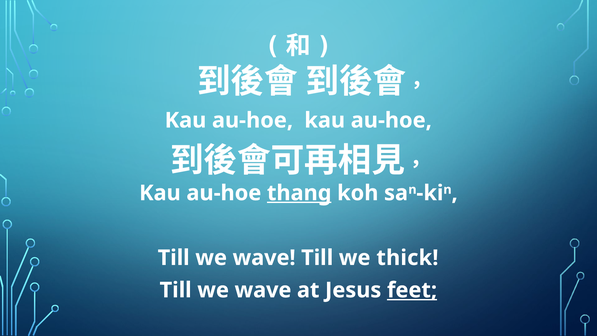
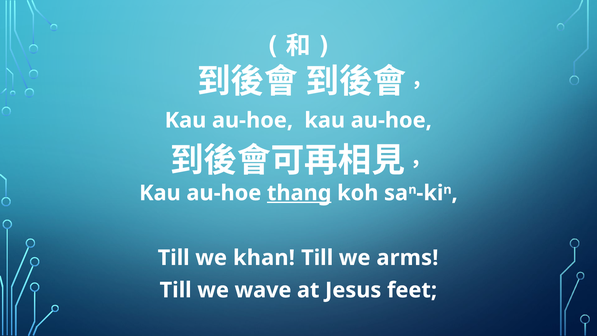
wave at (264, 258): wave -> khan
thick: thick -> arms
feet underline: present -> none
